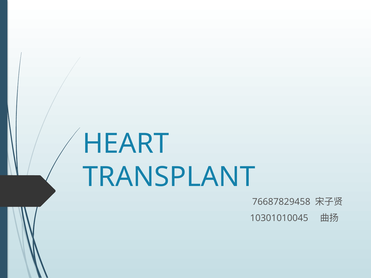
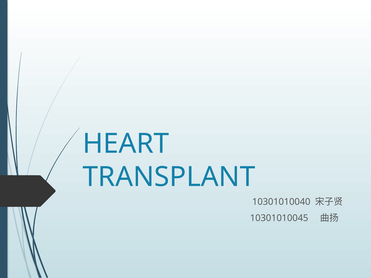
76687829458: 76687829458 -> 10301010040
